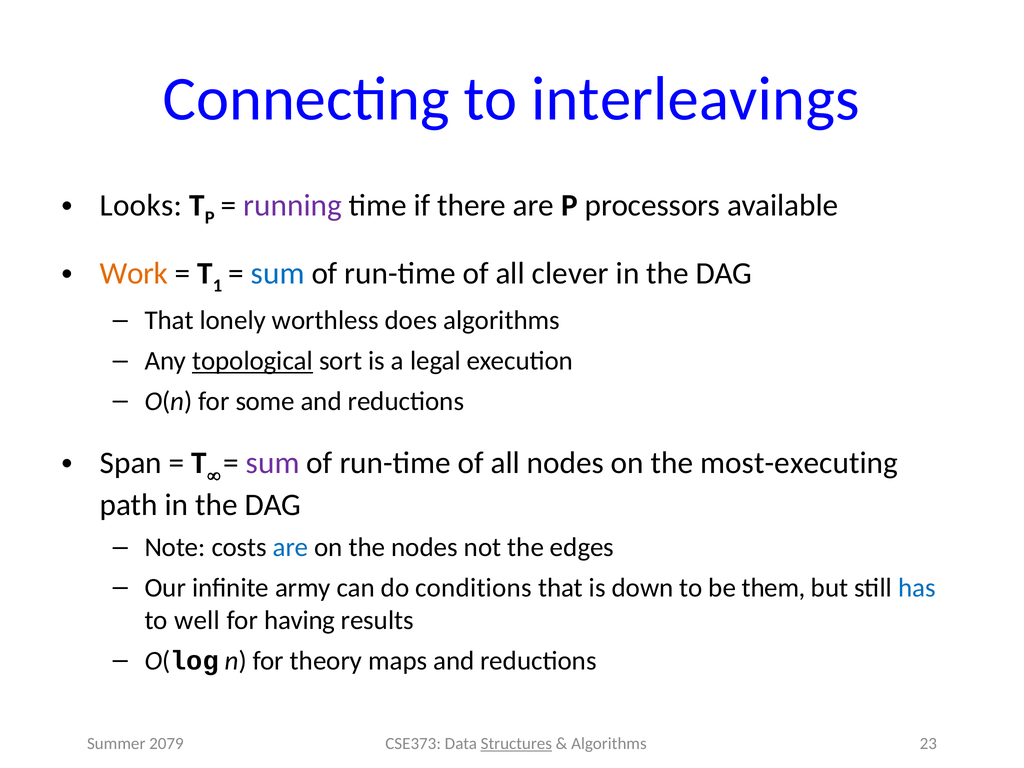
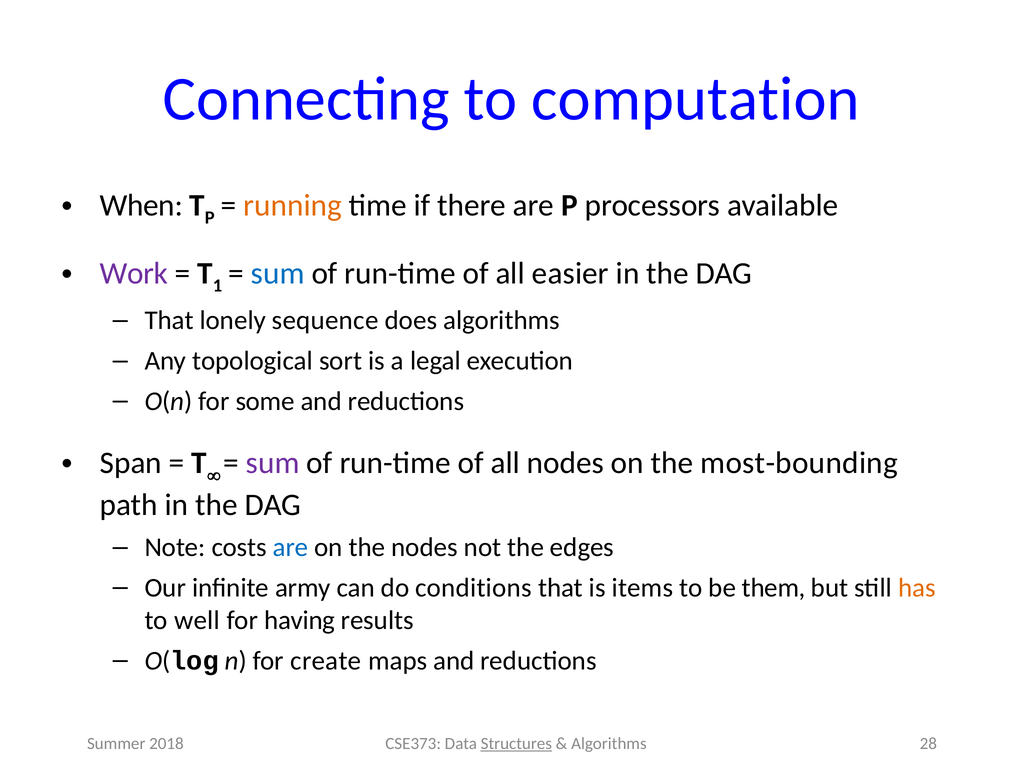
interleavings: interleavings -> computation
Looks: Looks -> When
running colour: purple -> orange
Work colour: orange -> purple
clever: clever -> easier
worthless: worthless -> sequence
topological underline: present -> none
most-executing: most-executing -> most-bounding
down: down -> items
has colour: blue -> orange
theory: theory -> create
2079: 2079 -> 2018
23: 23 -> 28
